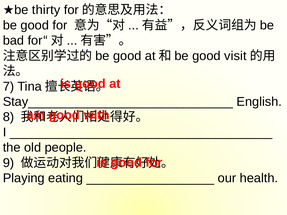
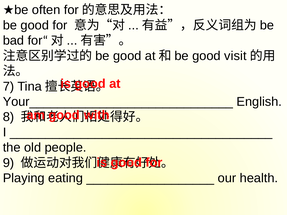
thirty: thirty -> often
Stay_____________________________: Stay_____________________________ -> Your_____________________________
